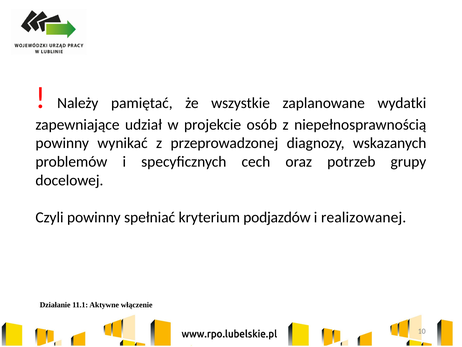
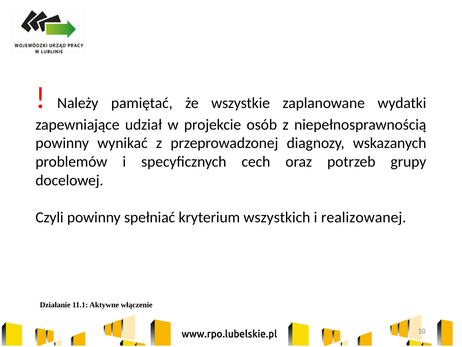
podjazdów: podjazdów -> wszystkich
